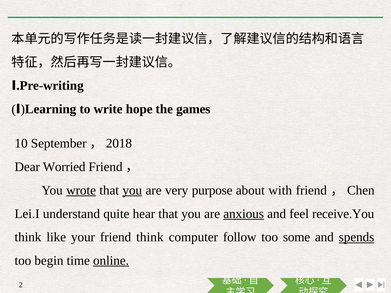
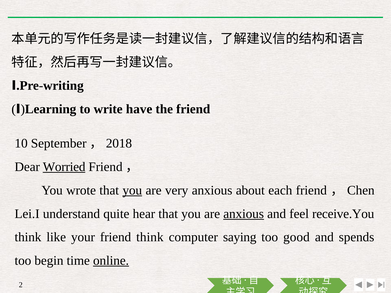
hope: hope -> have
the games: games -> friend
Worried underline: none -> present
wrote underline: present -> none
very purpose: purpose -> anxious
with: with -> each
follow: follow -> saying
some: some -> good
spends underline: present -> none
